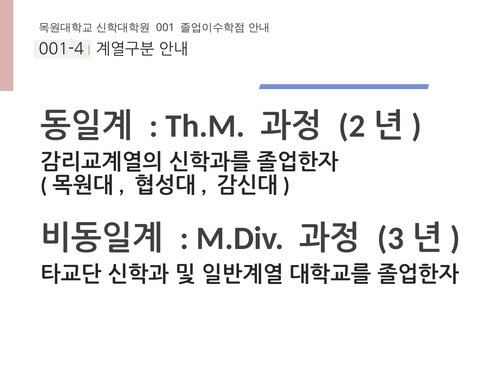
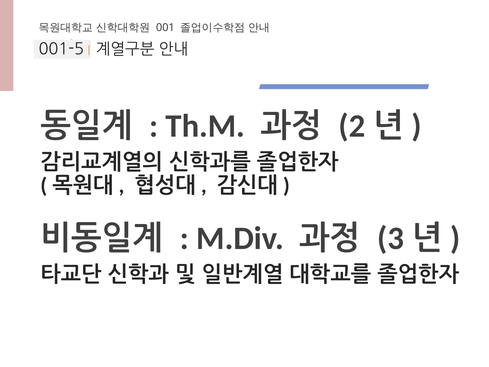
001-4: 001-4 -> 001-5
